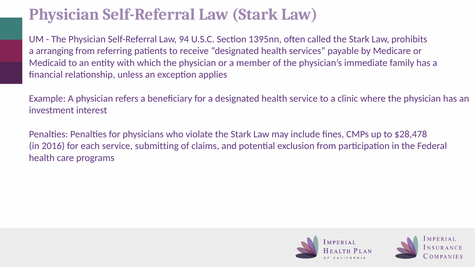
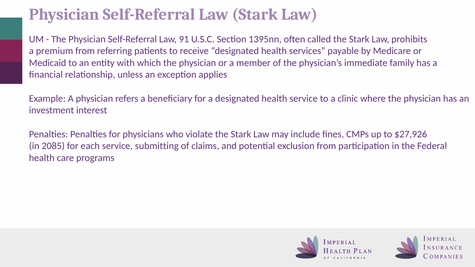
94: 94 -> 91
arranging: arranging -> premium
$28,478: $28,478 -> $27,926
2016: 2016 -> 2085
